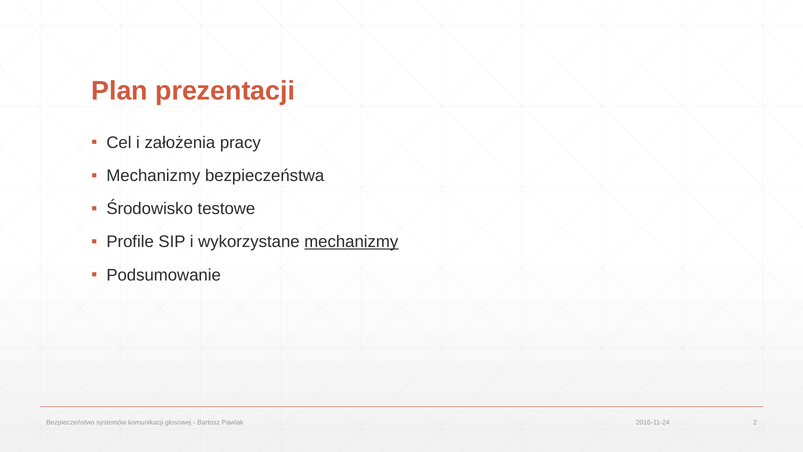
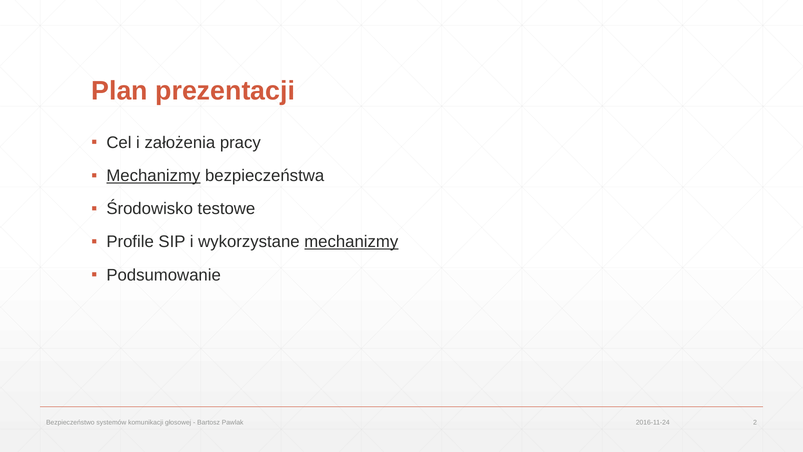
Mechanizmy at (153, 176) underline: none -> present
